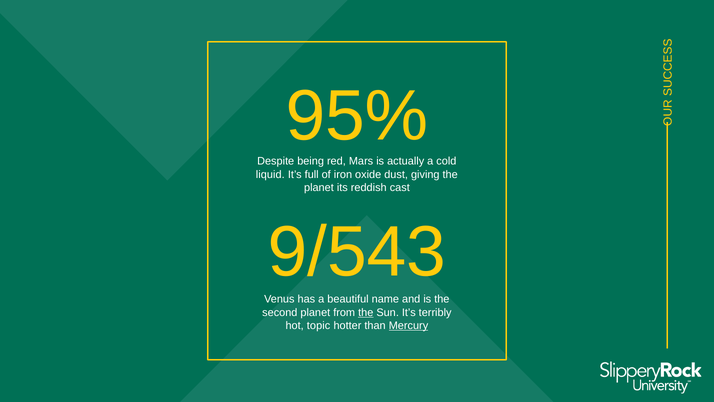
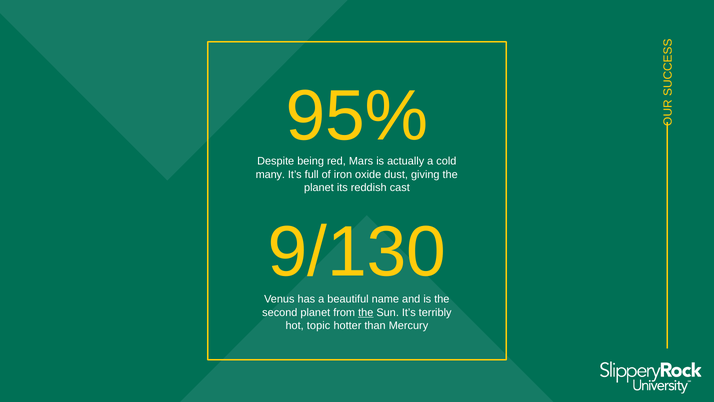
liquid: liquid -> many
9/543: 9/543 -> 9/130
Mercury underline: present -> none
